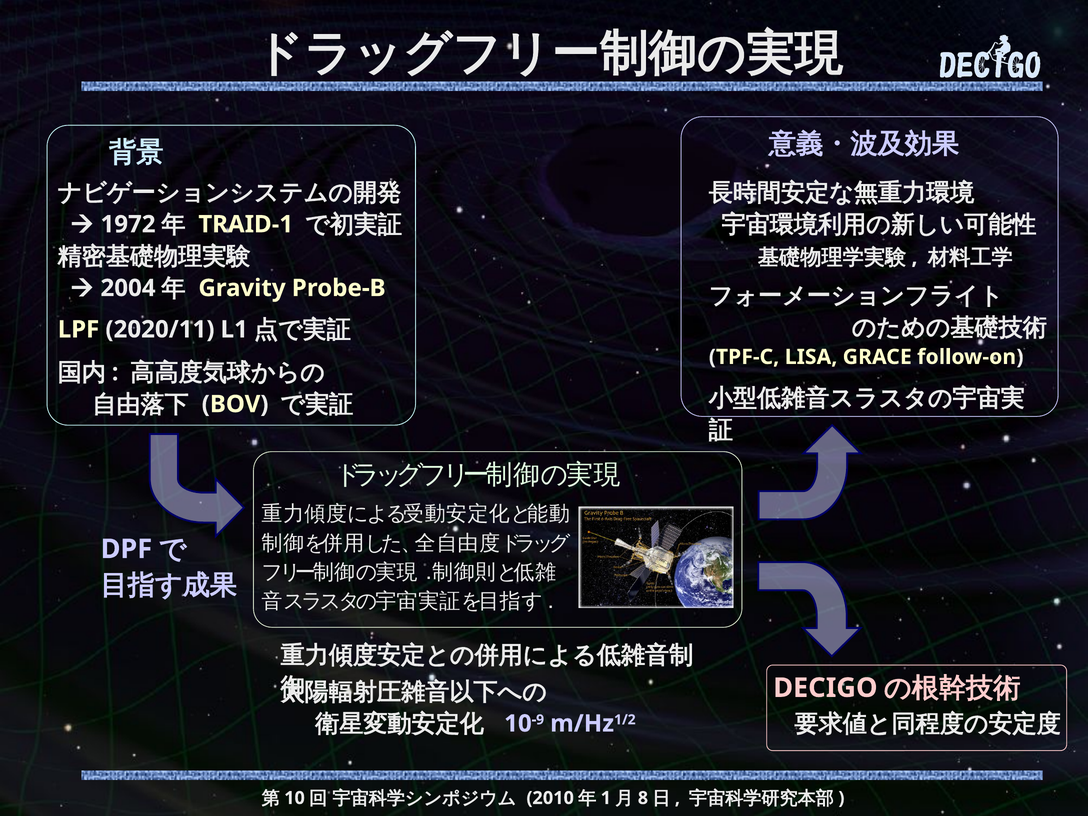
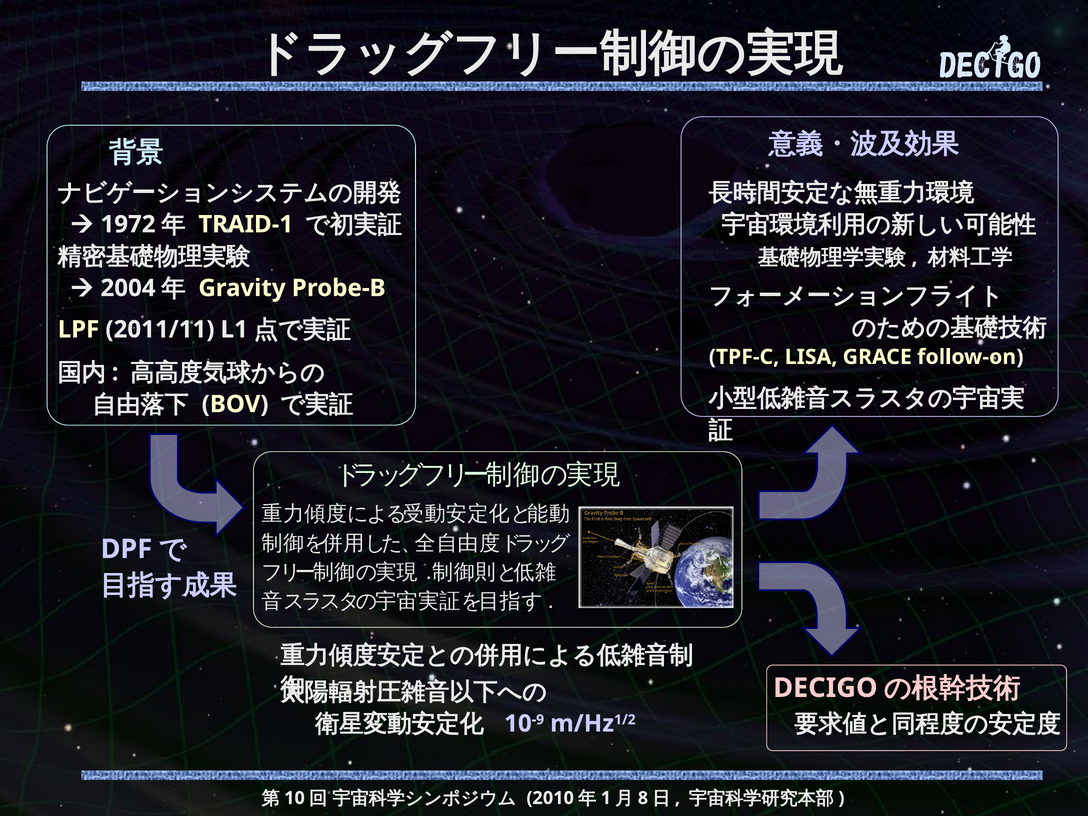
2020/11: 2020/11 -> 2011/11
